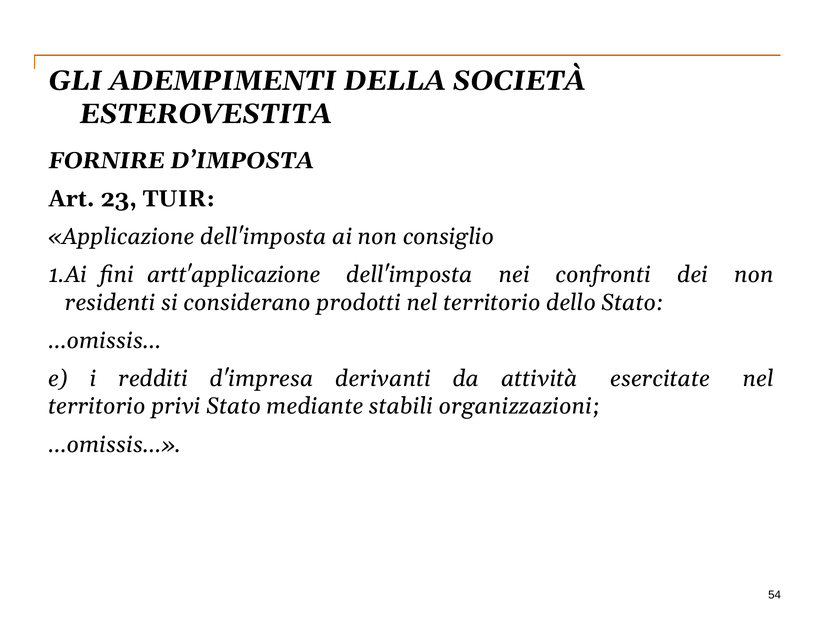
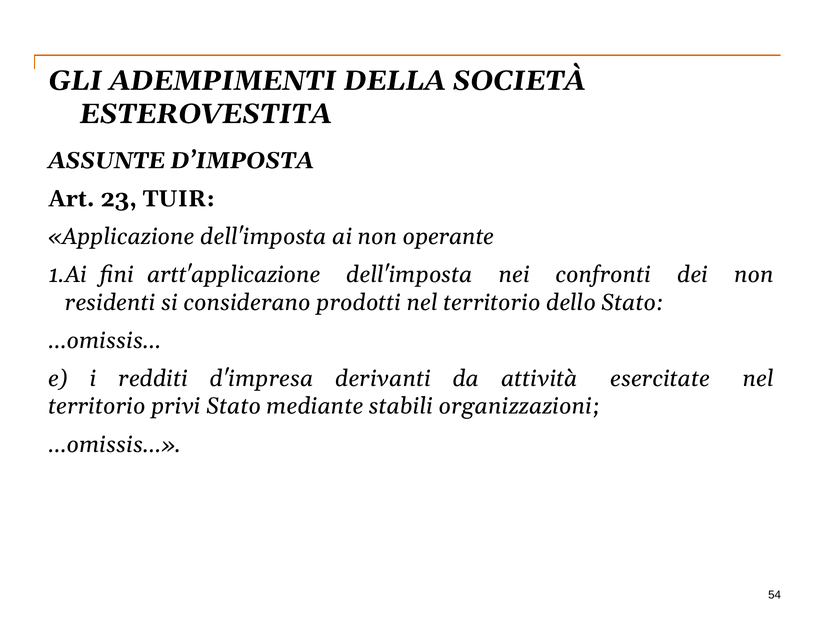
FORNIRE: FORNIRE -> ASSUNTE
consiglio: consiglio -> operante
